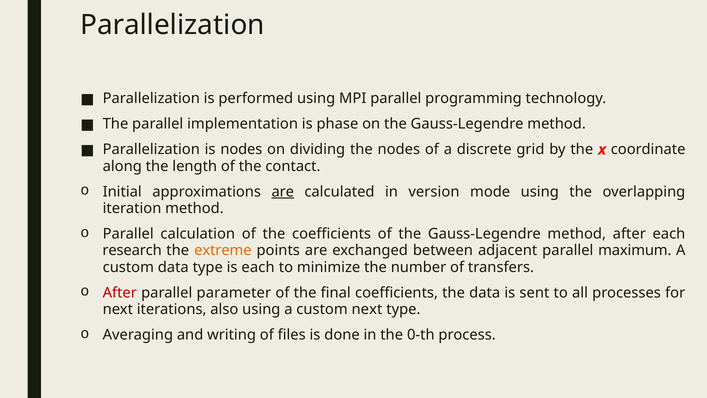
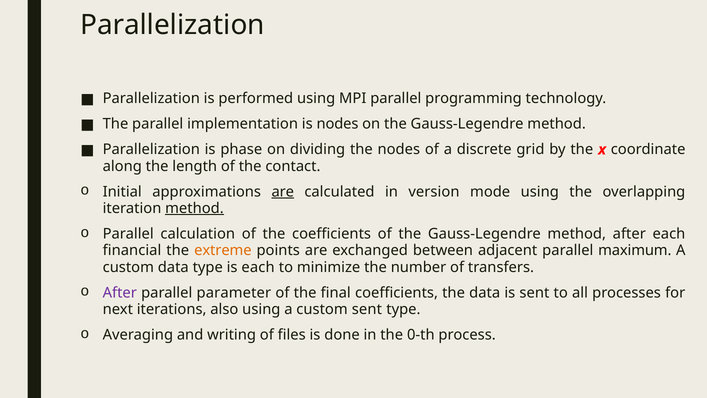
is phase: phase -> nodes
is nodes: nodes -> phase
method at (194, 208) underline: none -> present
research: research -> financial
After at (120, 292) colour: red -> purple
custom next: next -> sent
